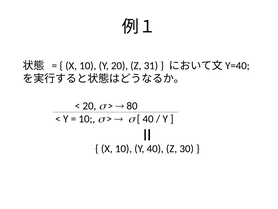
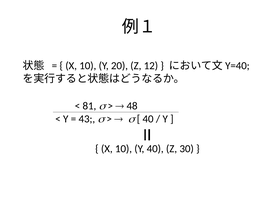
31: 31 -> 12
20 at (89, 106): 20 -> 81
80: 80 -> 48
10 at (87, 119): 10 -> 43
